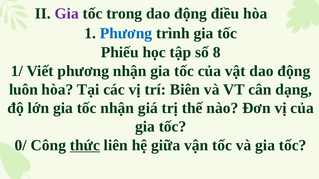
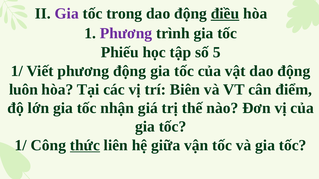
điều underline: none -> present
Phương at (126, 33) colour: blue -> purple
8: 8 -> 5
phương nhận: nhận -> động
dạng: dạng -> điểm
0/ at (21, 146): 0/ -> 1/
